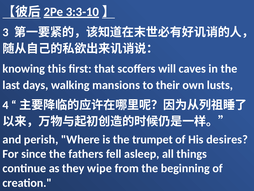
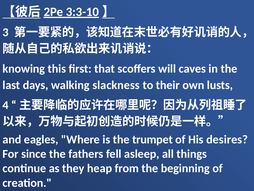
mansions: mansions -> slackness
perish: perish -> eagles
wipe: wipe -> heap
